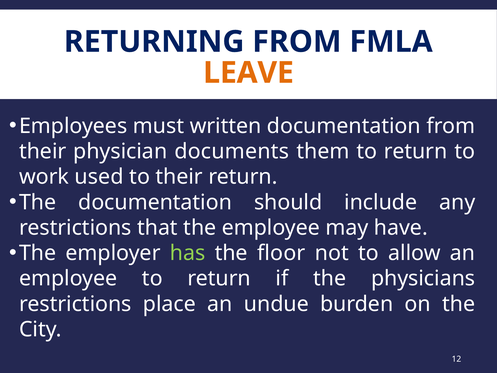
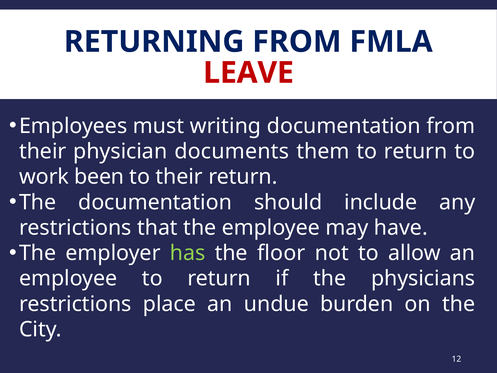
LEAVE colour: orange -> red
written: written -> writing
used: used -> been
